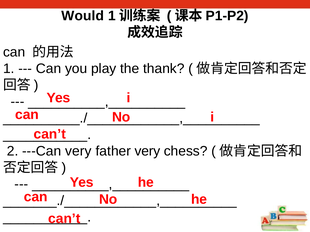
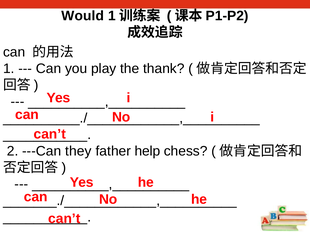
---Can very: very -> they
father very: very -> help
